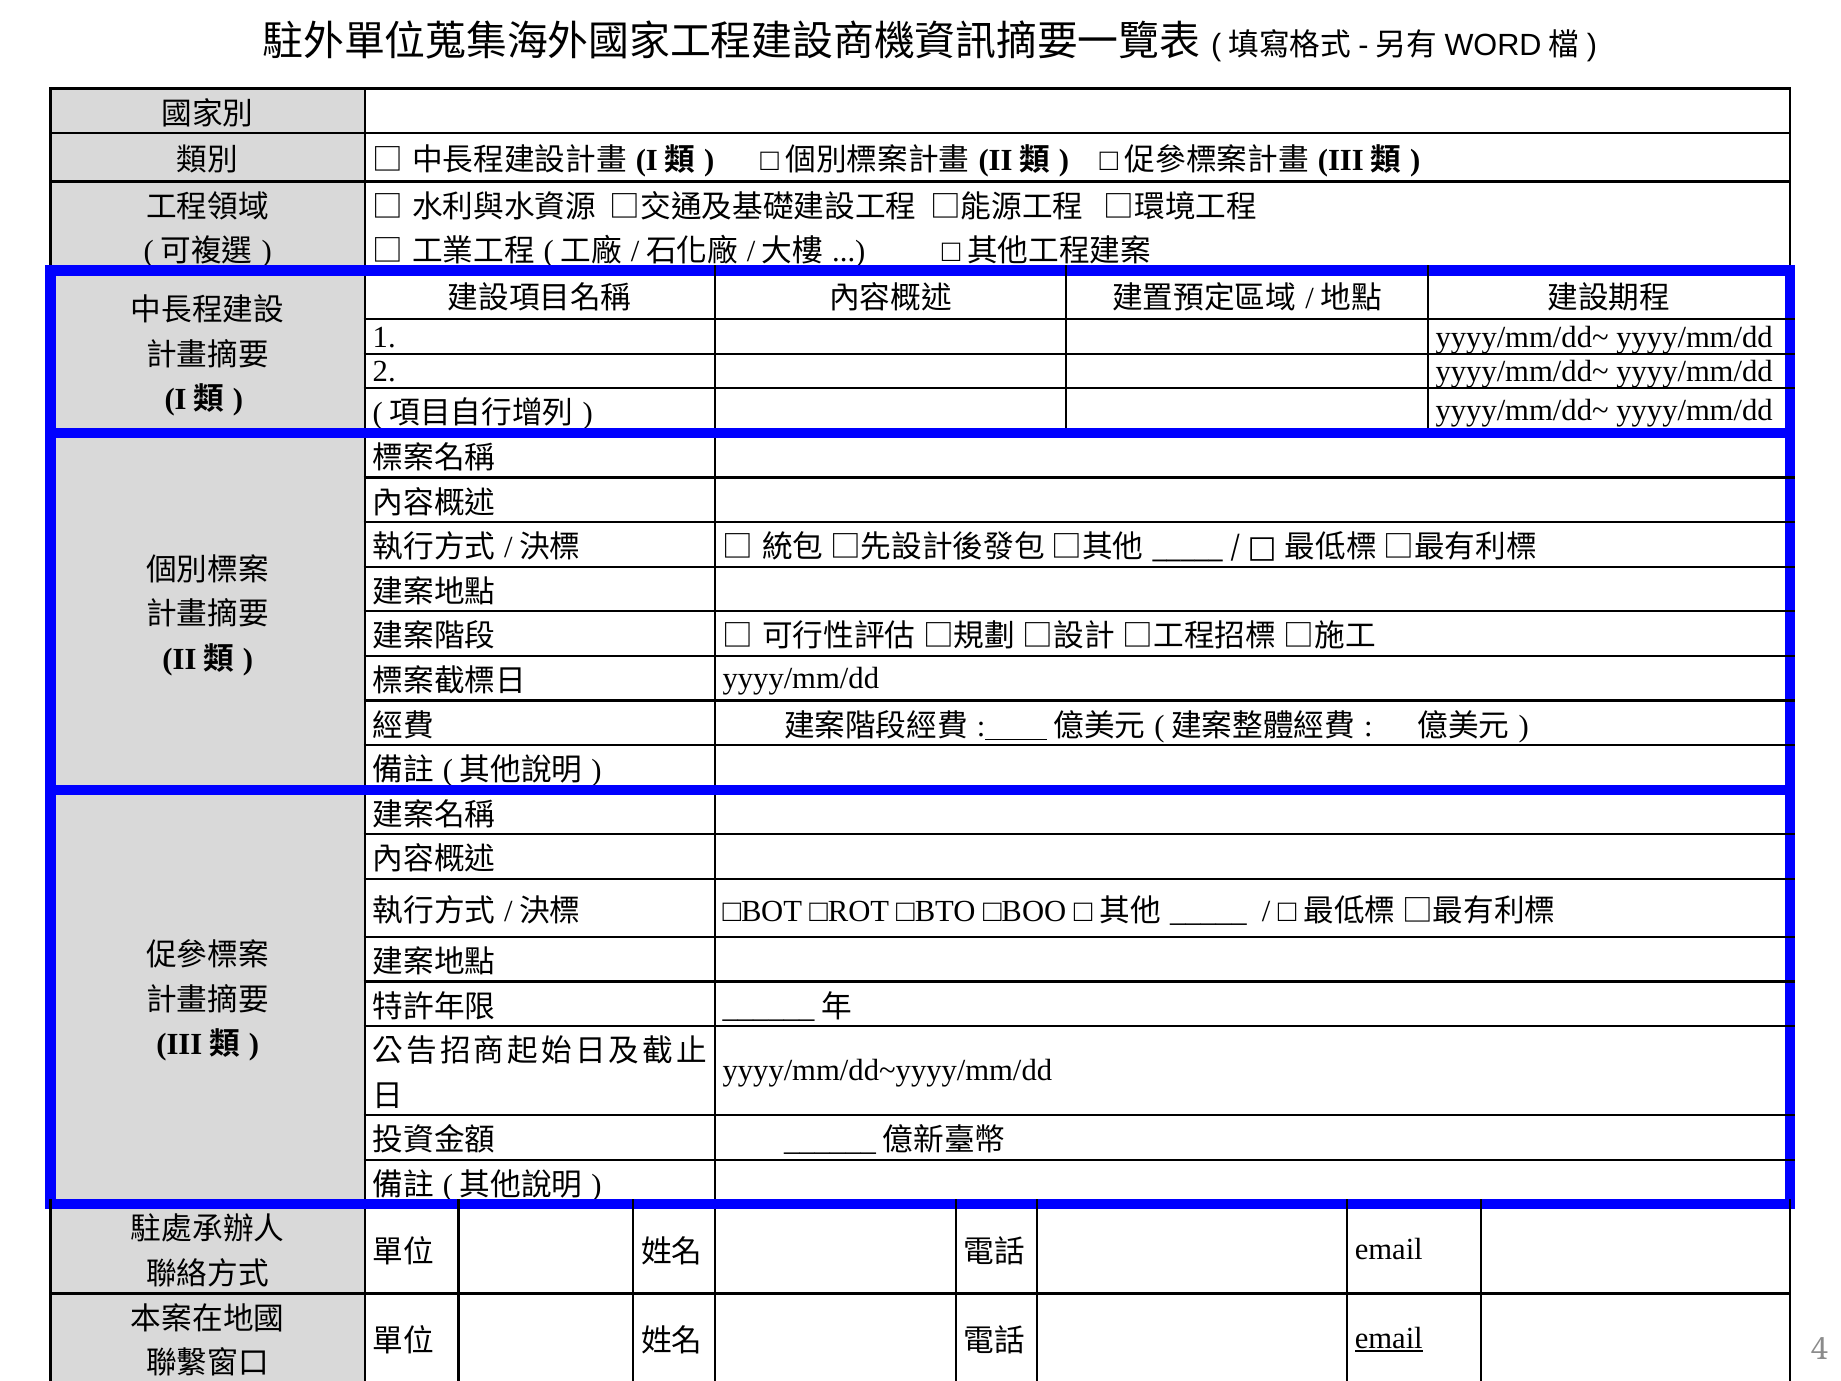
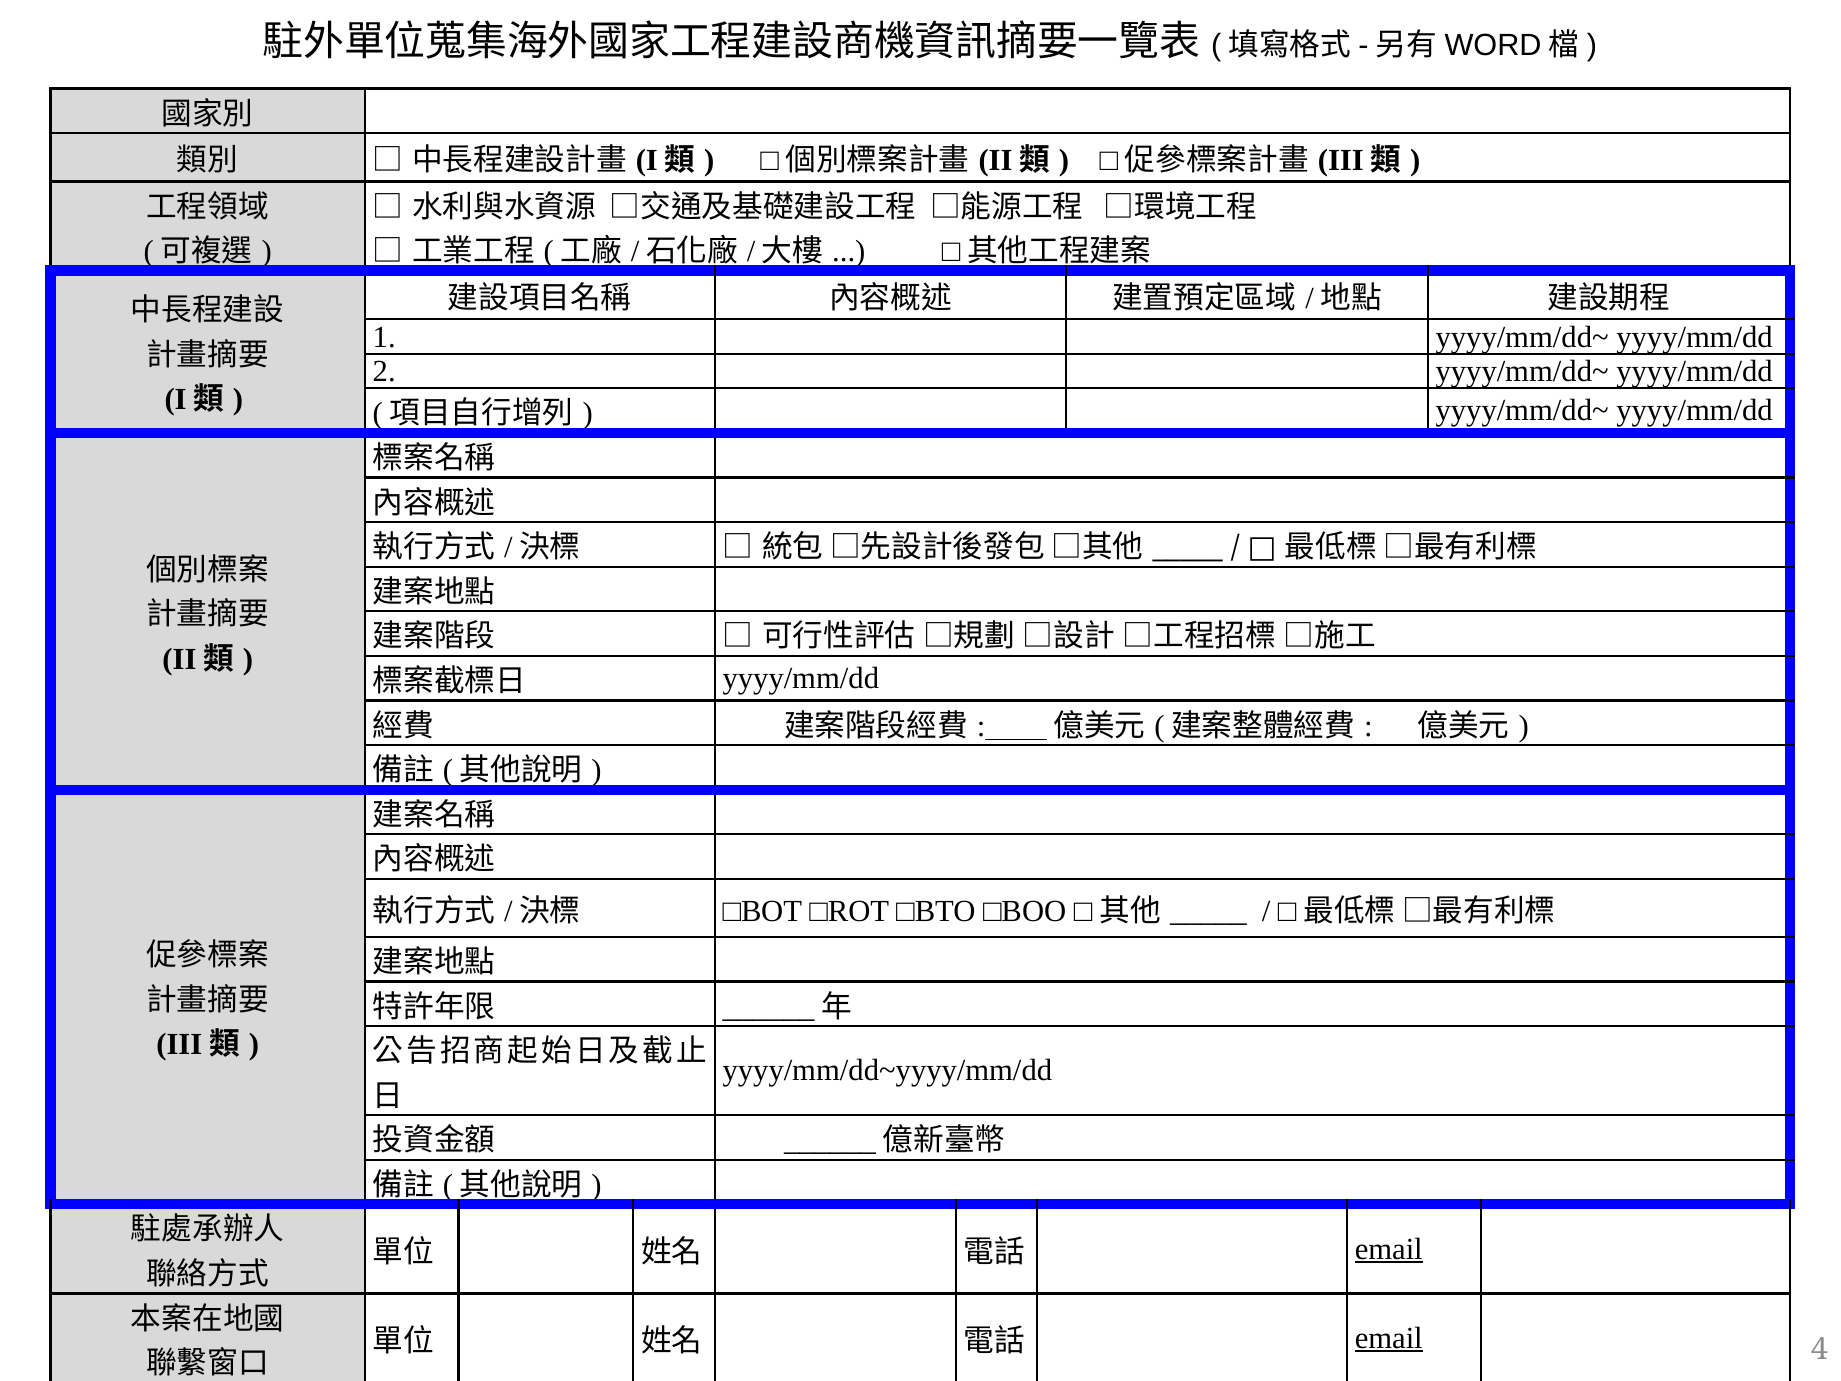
email at (1389, 1249) underline: none -> present
